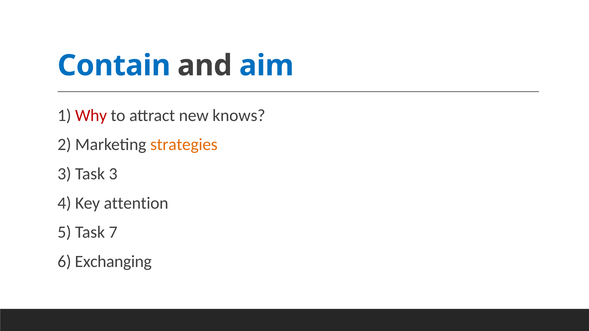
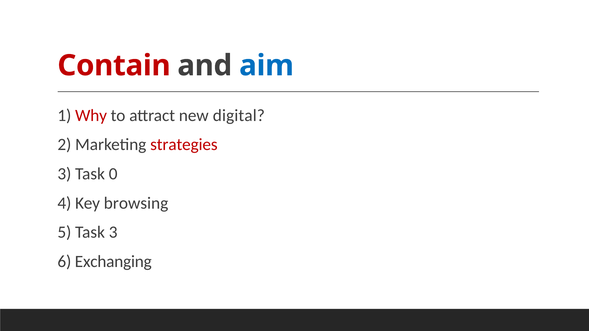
Contain colour: blue -> red
knows: knows -> digital
strategies colour: orange -> red
Task 3: 3 -> 0
attention: attention -> browsing
Task 7: 7 -> 3
